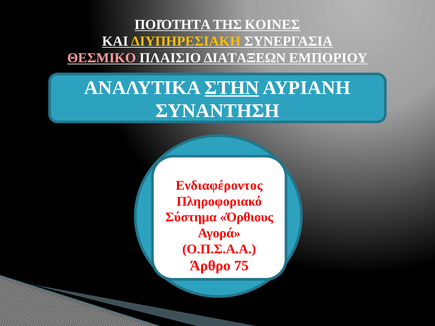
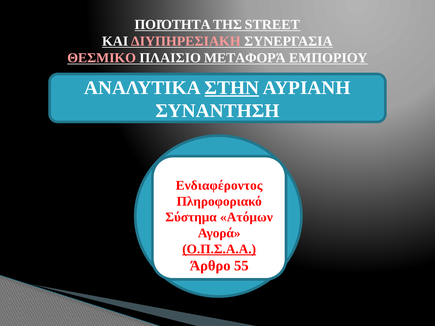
ΚΟΙΝΕΣ: ΚΟΙΝΕΣ -> STREET
ΔΙΥΠΗΡΕΣΙΑΚΗ colour: yellow -> pink
ΔΙΑΤΑΞΕΩΝ: ΔΙΑΤΑΞΕΩΝ -> ΜΕΤΑΦΟΡΆ
Όρθιους: Όρθιους -> Ατόμων
Ο.Π.Σ.Α.Α underline: none -> present
75: 75 -> 55
